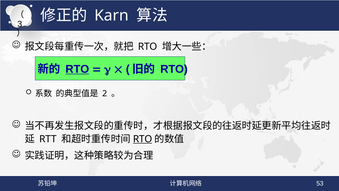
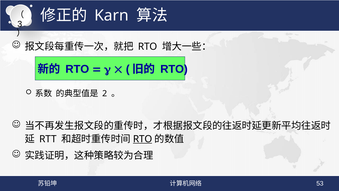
RTO at (77, 69) underline: present -> none
